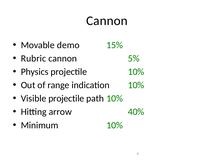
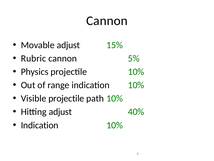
Movable demo: demo -> adjust
Hitting arrow: arrow -> adjust
Minimum at (40, 125): Minimum -> Indication
